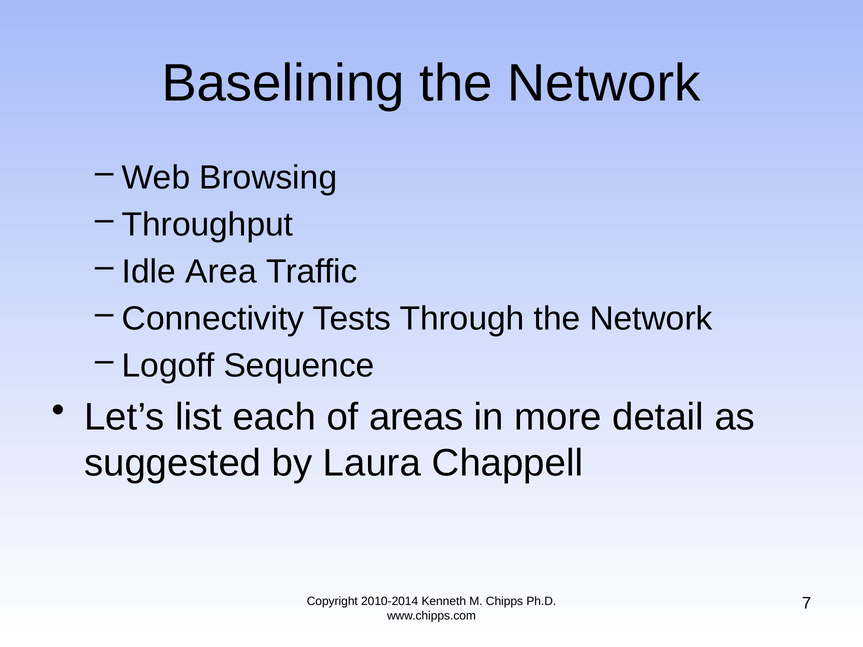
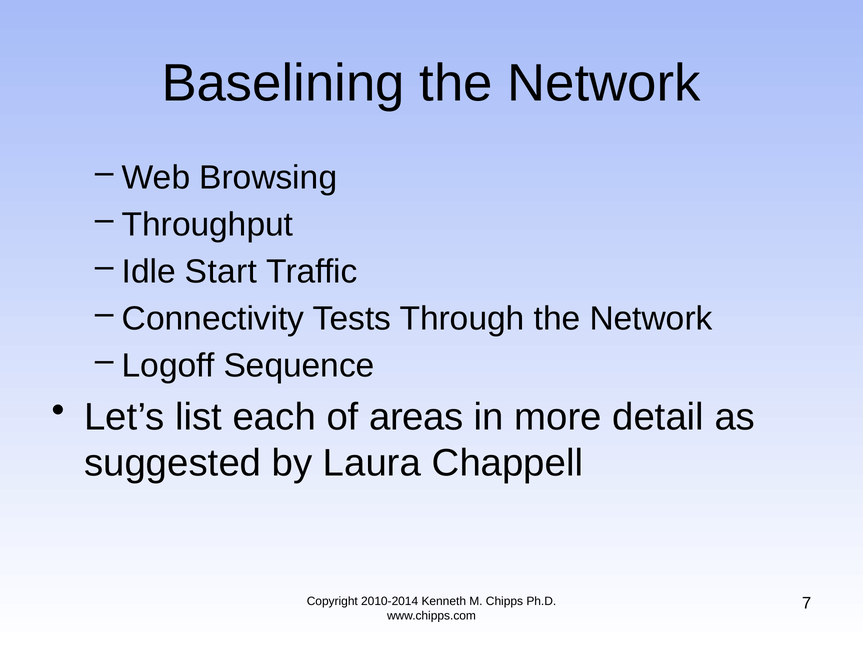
Area: Area -> Start
